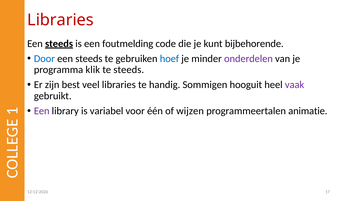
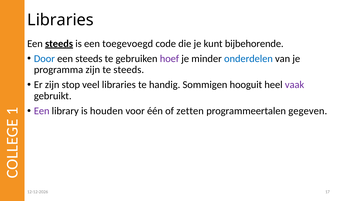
Libraries at (60, 20) colour: red -> black
foutmelding: foutmelding -> toegevoegd
hoef colour: blue -> purple
onderdelen colour: purple -> blue
programma klik: klik -> zijn
best: best -> stop
variabel: variabel -> houden
wijzen: wijzen -> zetten
animatie: animatie -> gegeven
